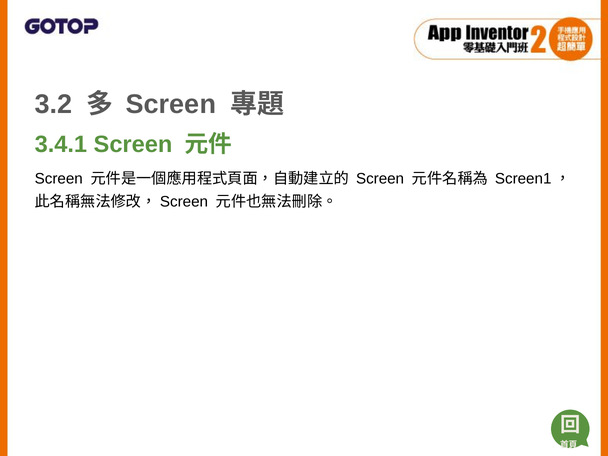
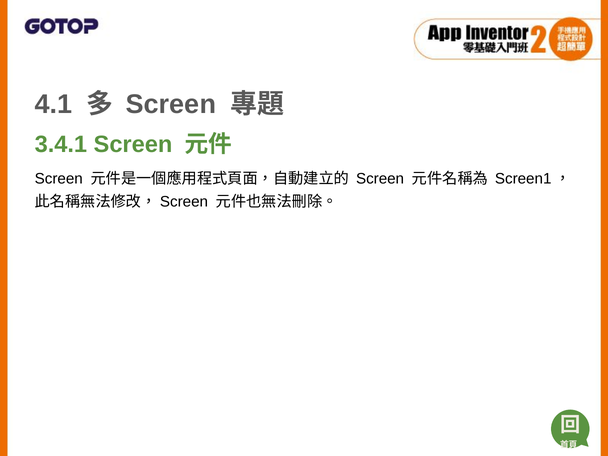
3.2: 3.2 -> 4.1
